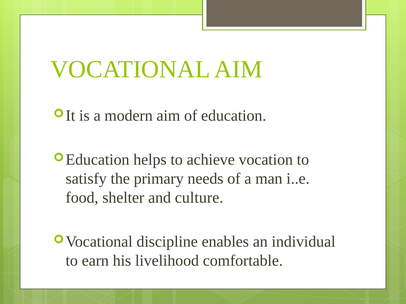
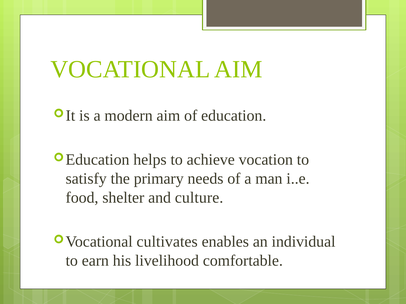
discipline: discipline -> cultivates
